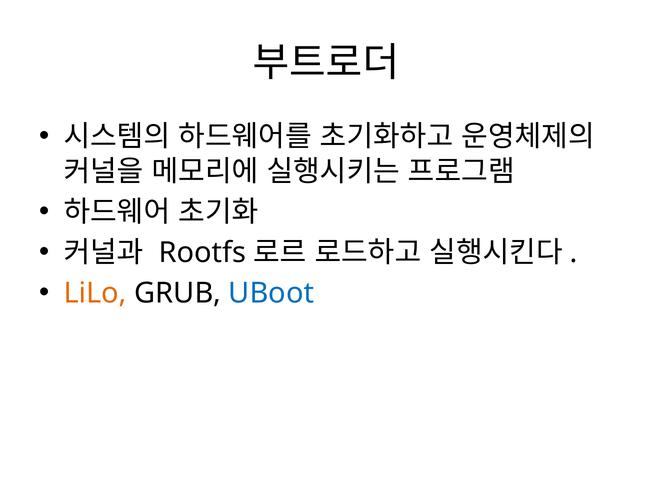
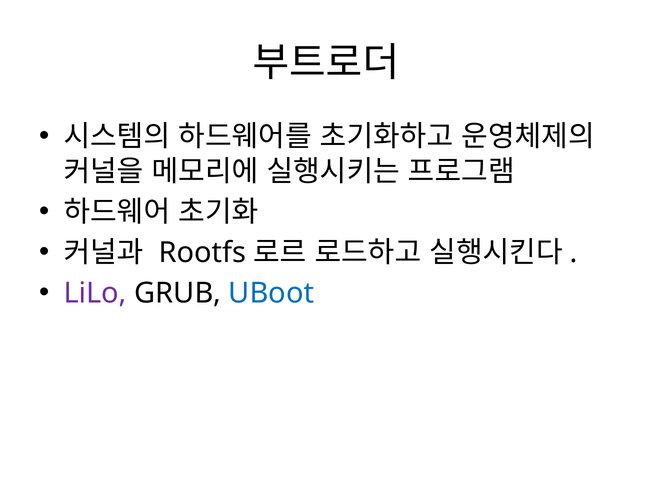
LiLo colour: orange -> purple
